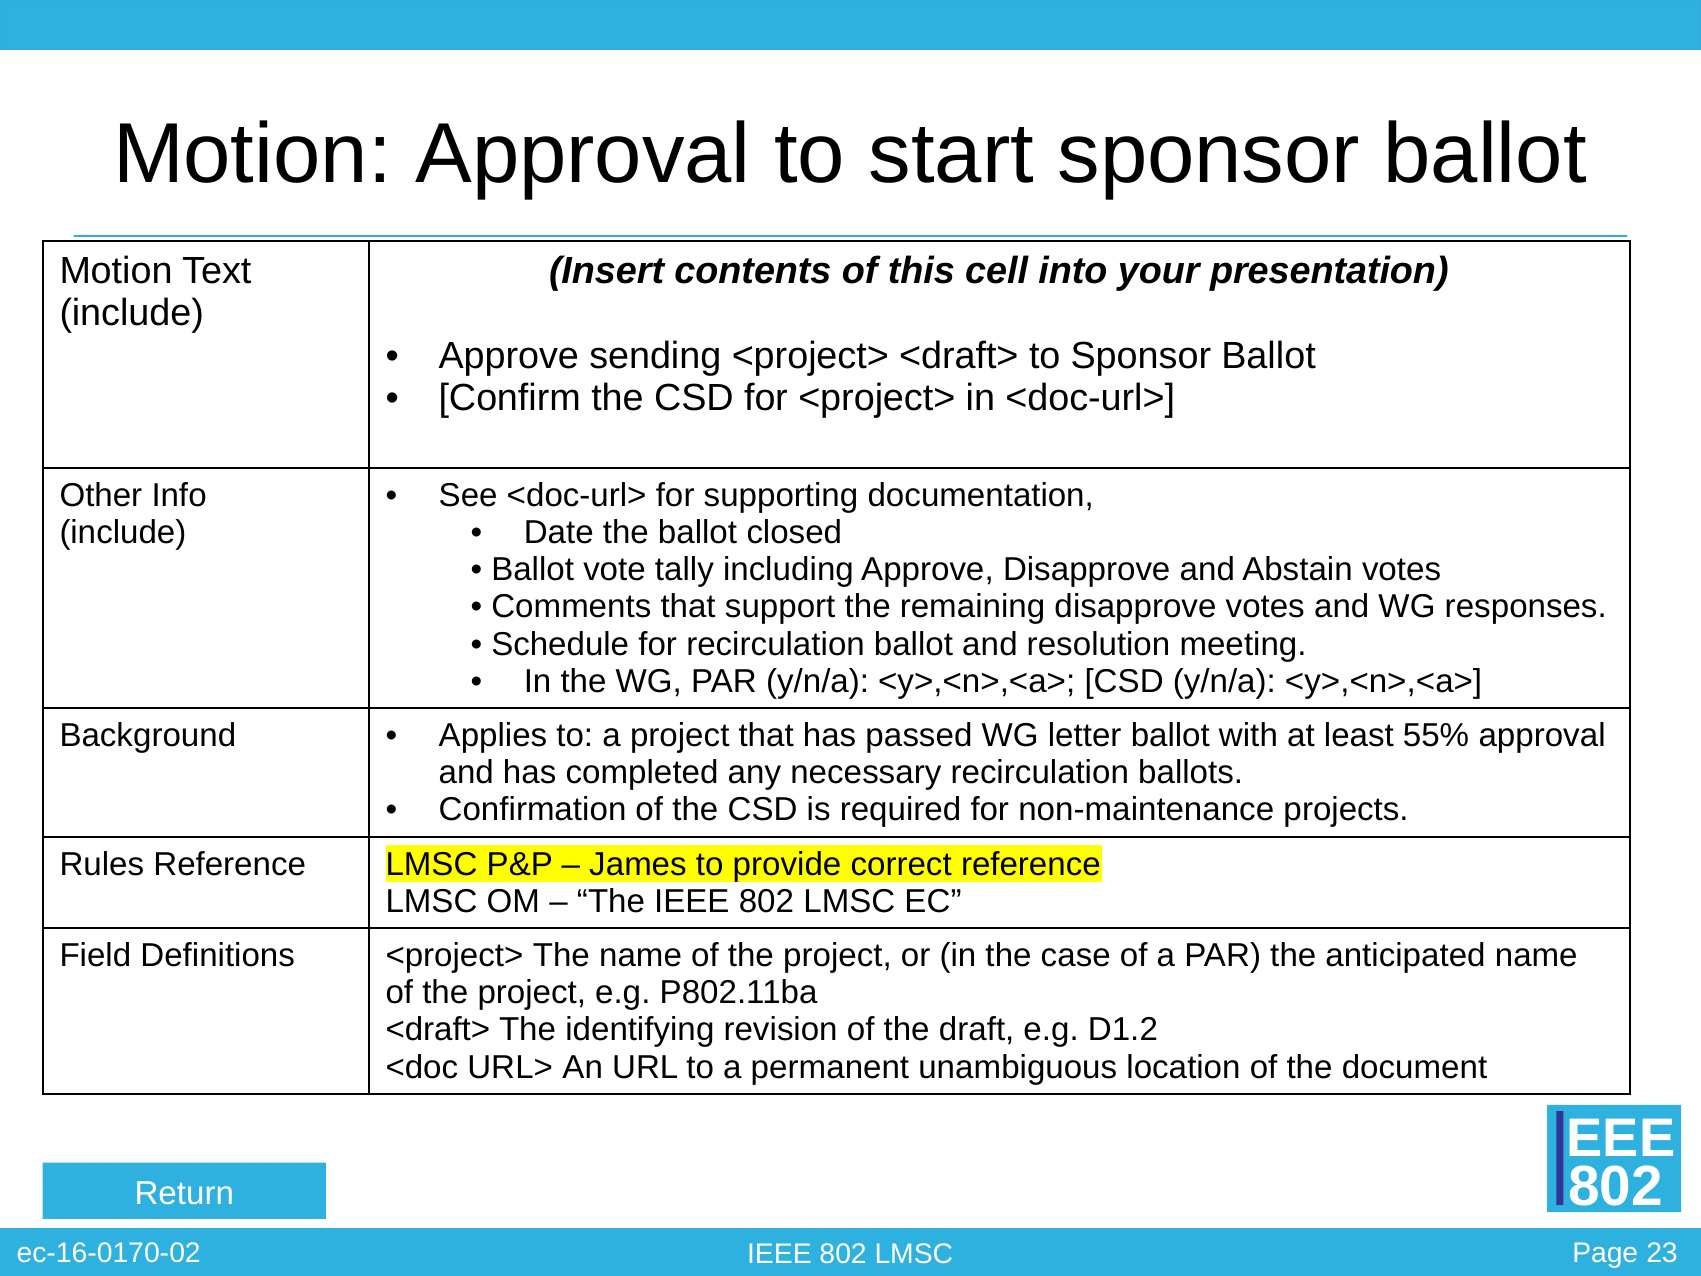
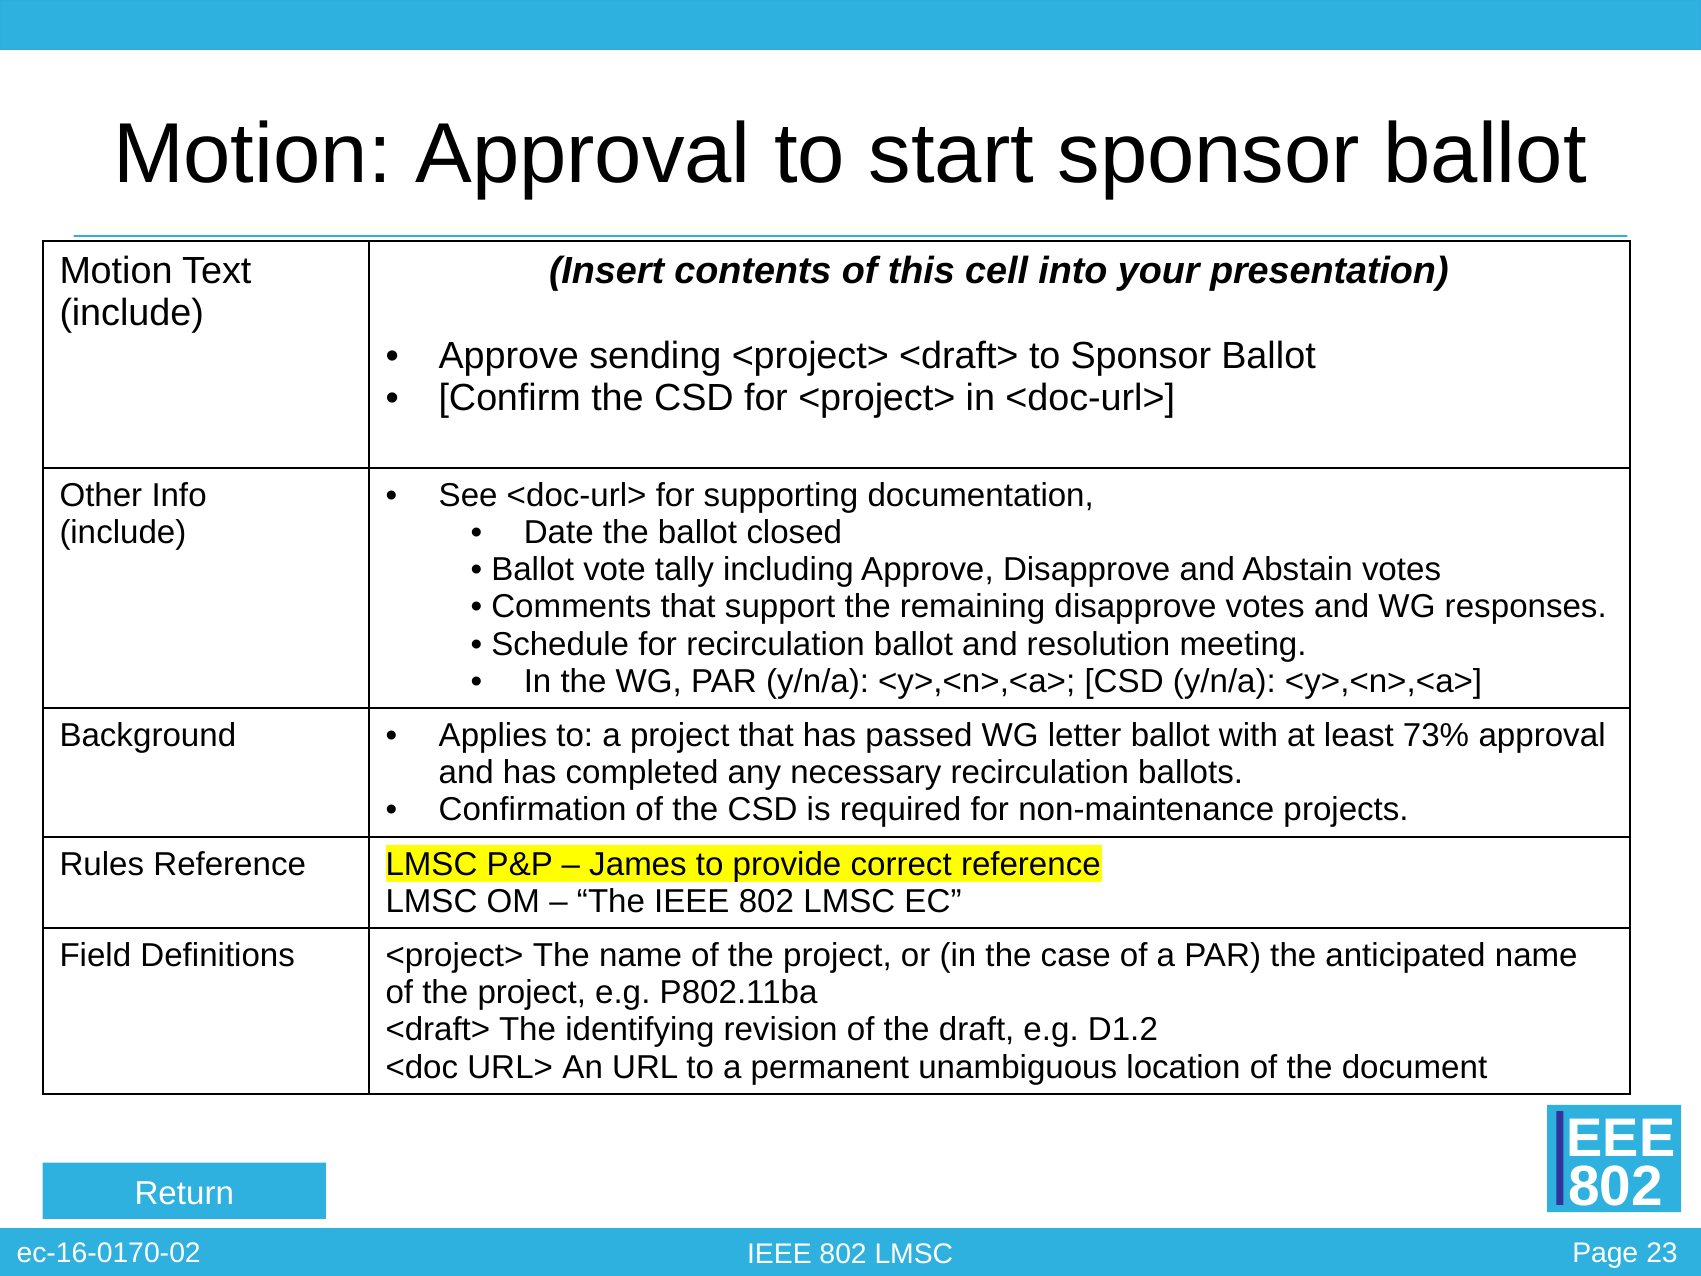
55%: 55% -> 73%
